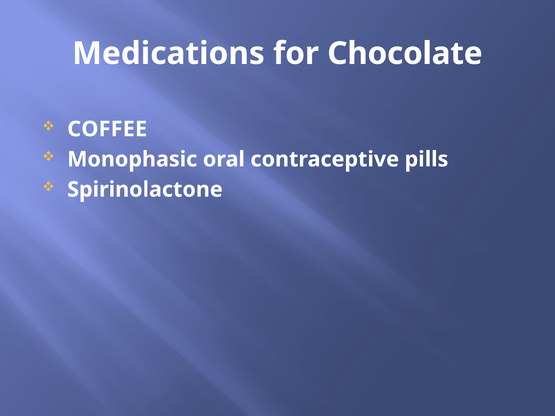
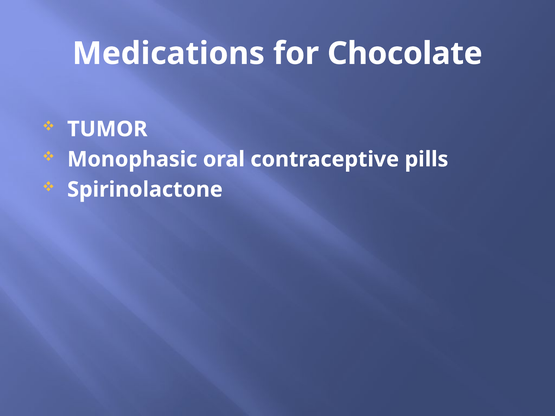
COFFEE: COFFEE -> TUMOR
